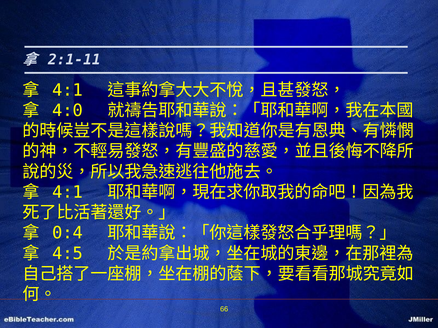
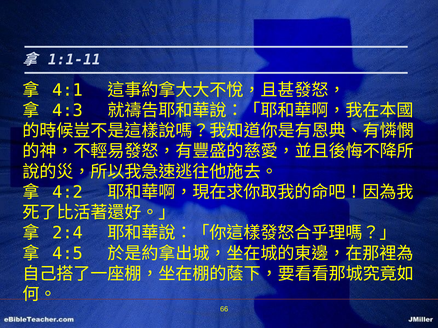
2:1-11: 2:1-11 -> 1:1-11
4:0: 4:0 -> 4:3
4:1 at (67, 192): 4:1 -> 4:2
0:4: 0:4 -> 2:4
